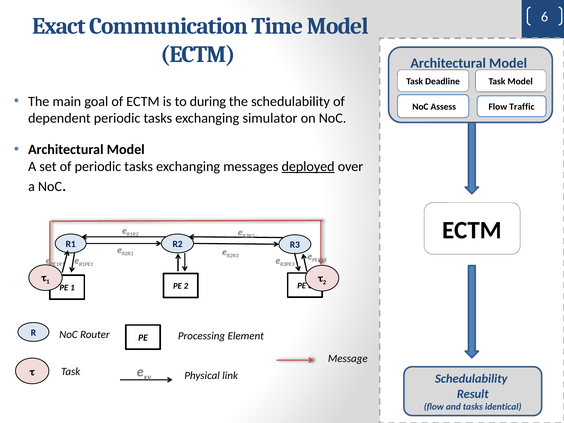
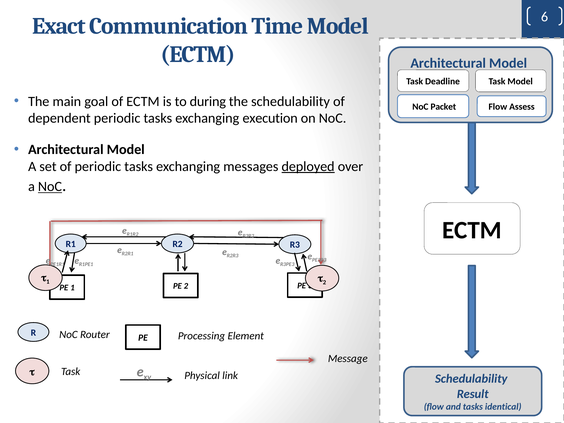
Assess: Assess -> Packet
Traffic: Traffic -> Assess
simulator: simulator -> execution
NoC at (50, 187) underline: none -> present
